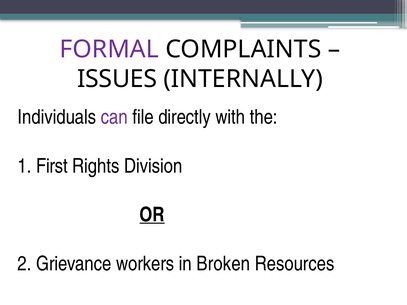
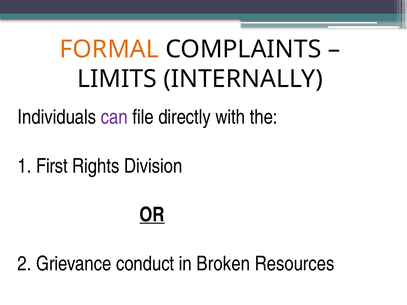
FORMAL colour: purple -> orange
ISSUES: ISSUES -> LIMITS
workers: workers -> conduct
